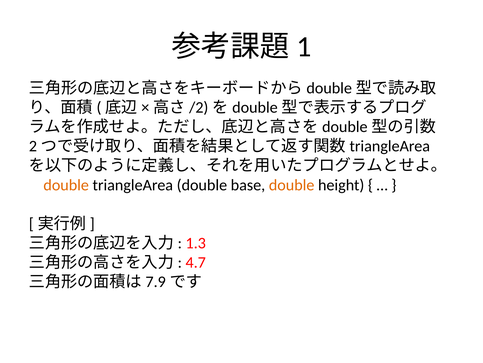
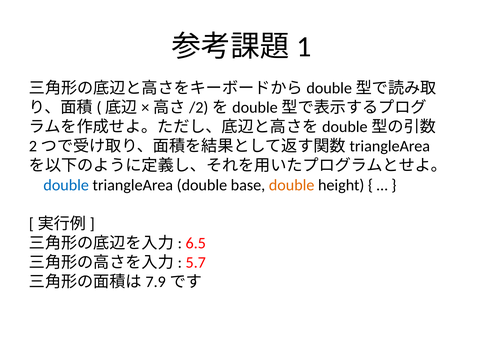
double at (66, 185) colour: orange -> blue
1.3: 1.3 -> 6.5
4.7: 4.7 -> 5.7
